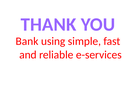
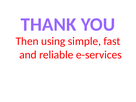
Bank: Bank -> Then
